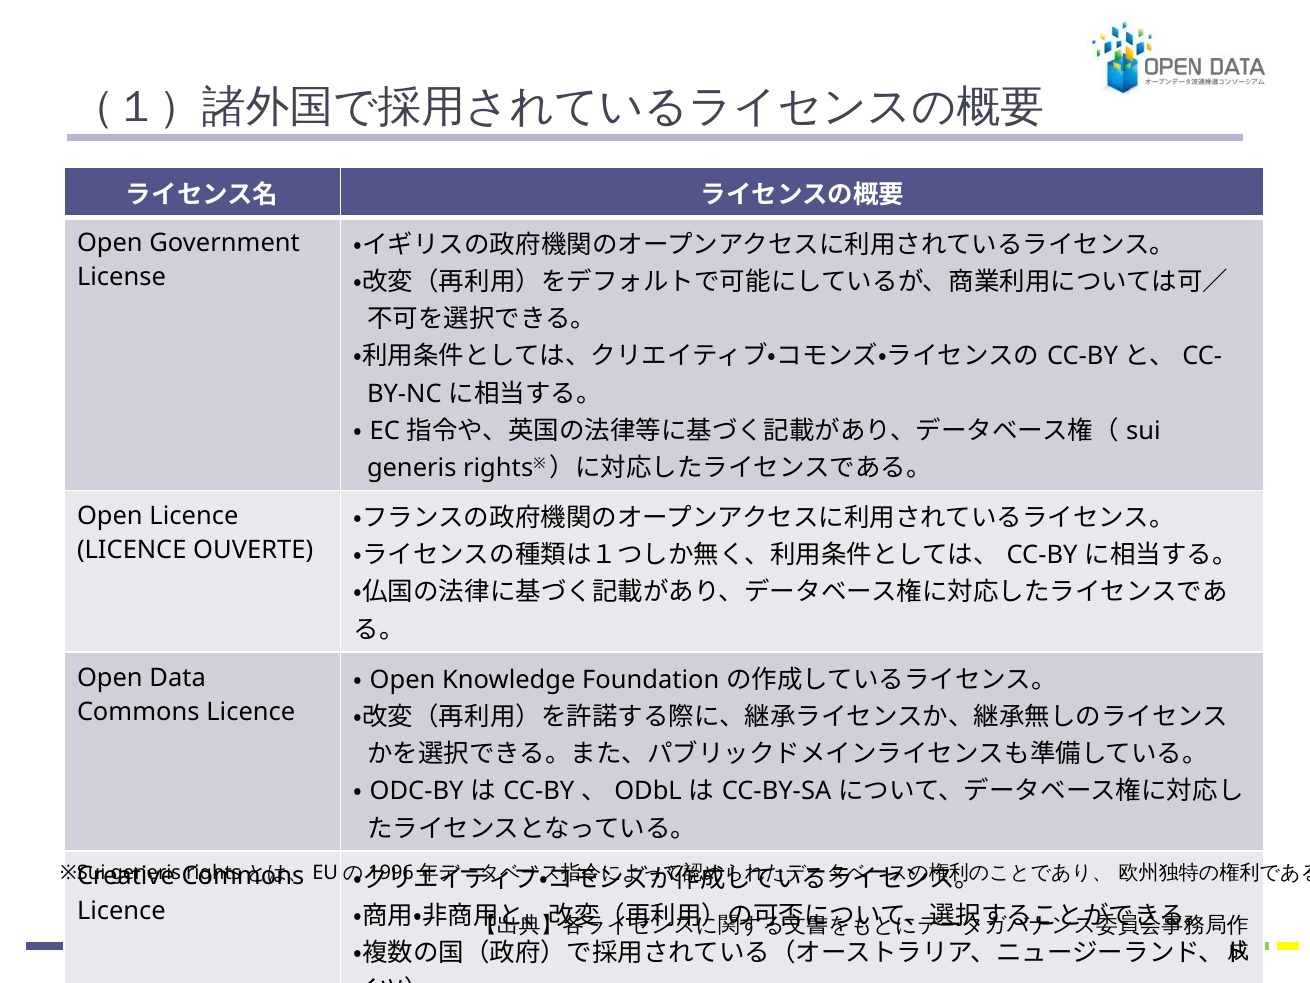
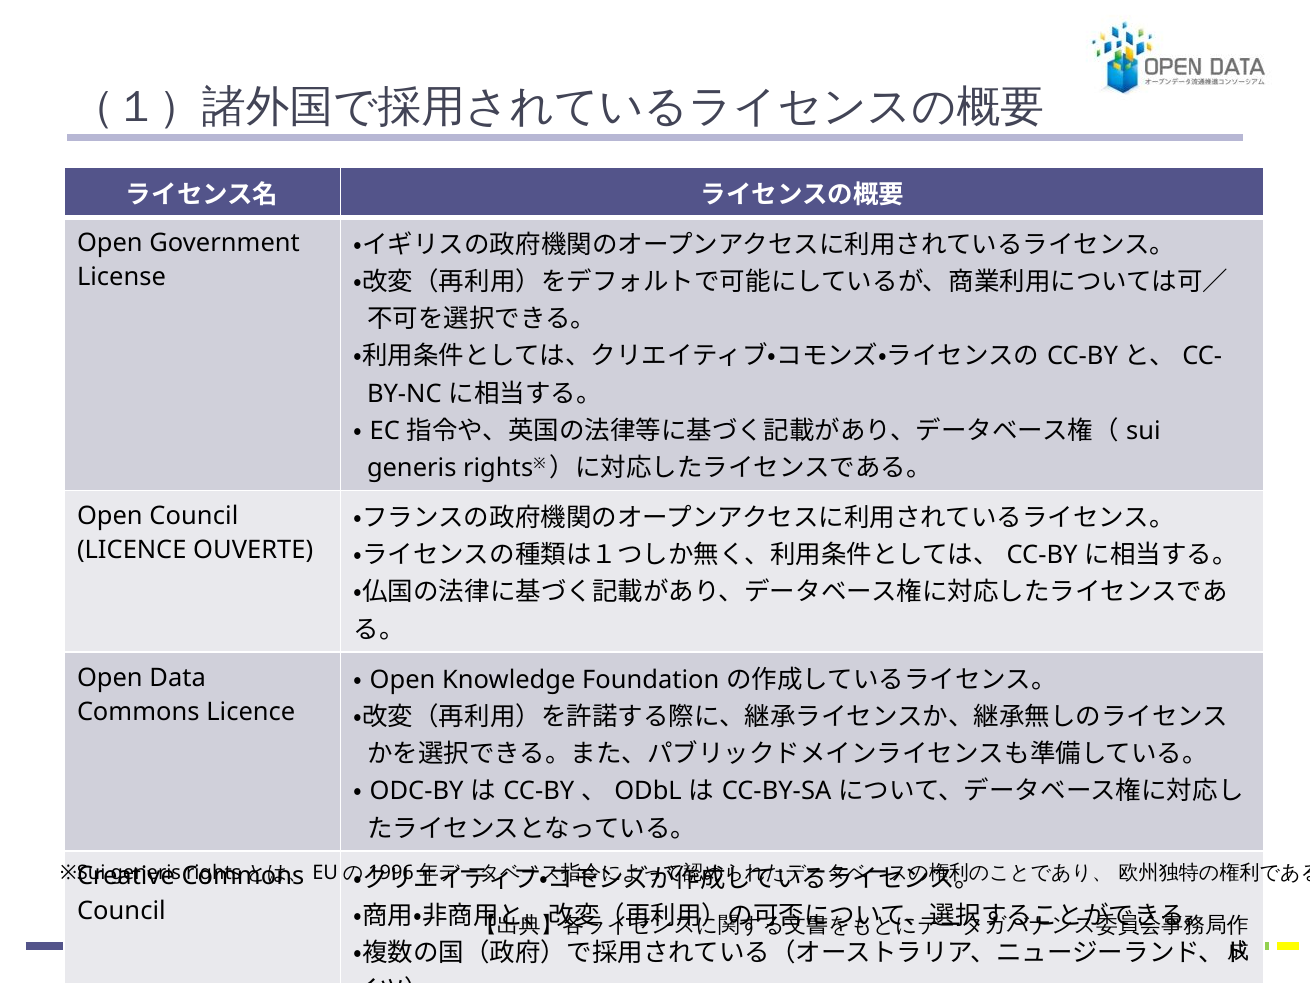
Open Licence: Licence -> Council
Licence at (121, 911): Licence -> Council
